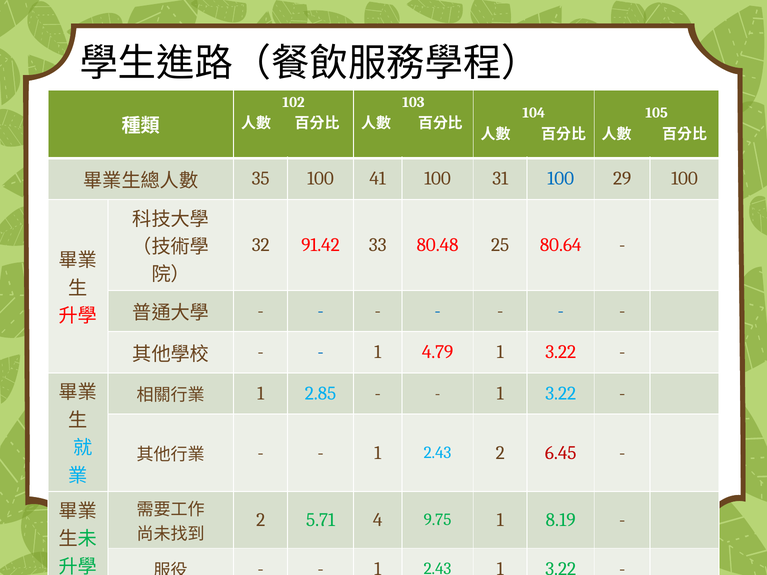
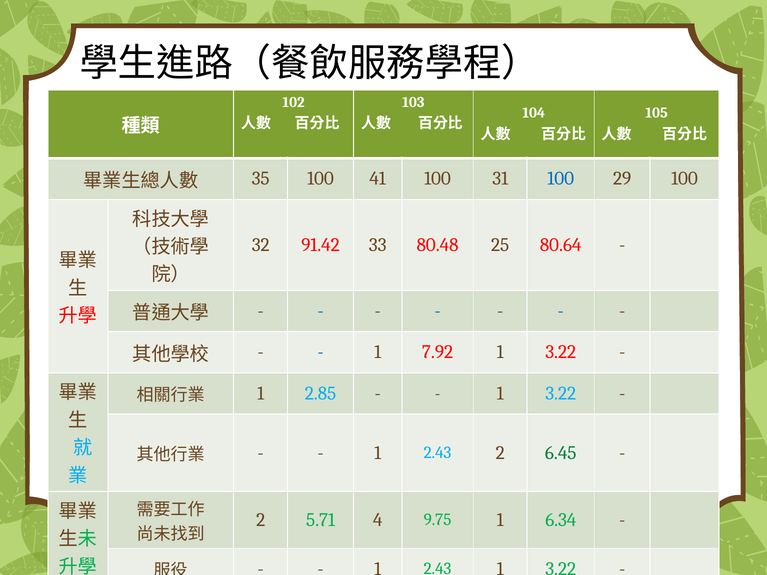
4.79: 4.79 -> 7.92
6.45 colour: red -> green
8.19: 8.19 -> 6.34
